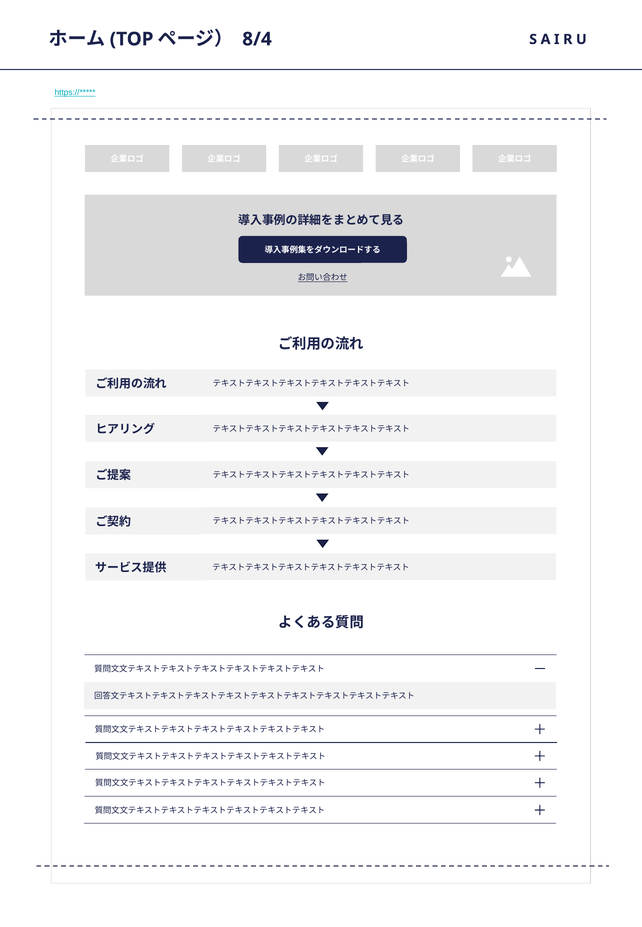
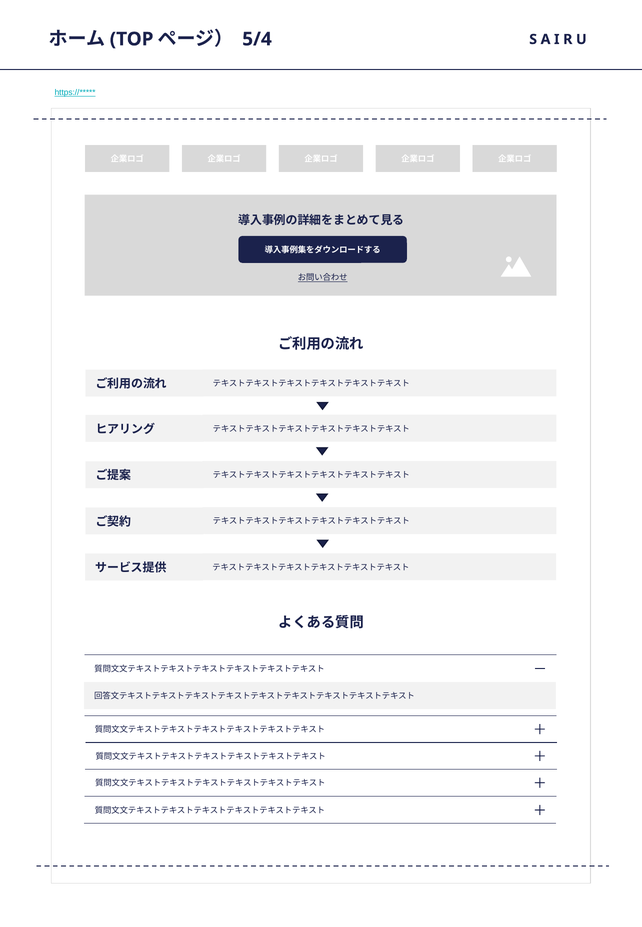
8/4: 8/4 -> 5/4
